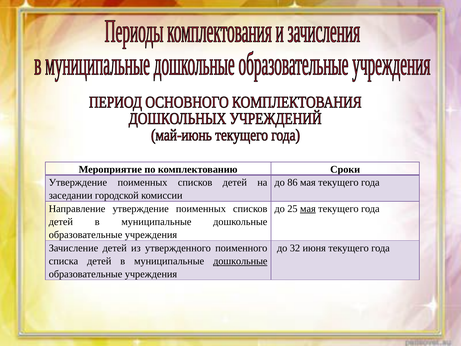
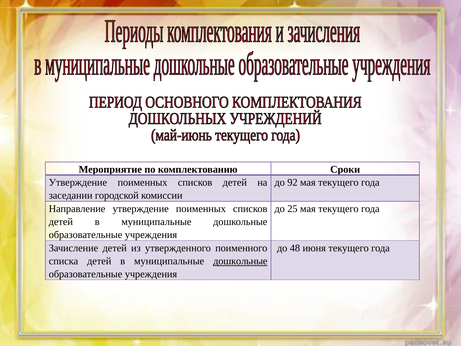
86: 86 -> 92
мая at (308, 209) underline: present -> none
32: 32 -> 48
